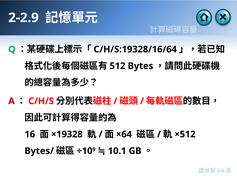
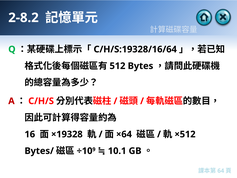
2-2.9: 2-2.9 -> 2-8.2
